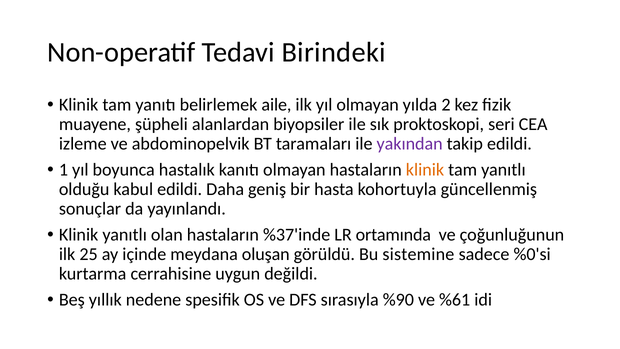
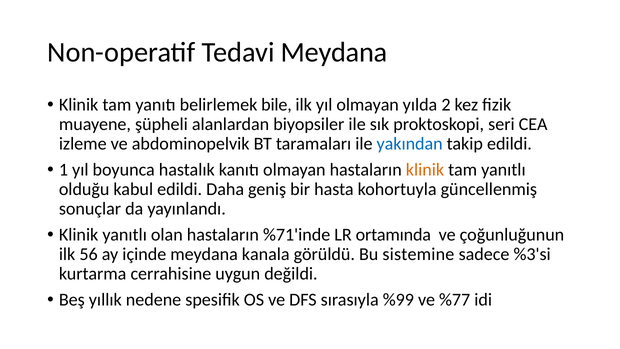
Tedavi Birindeki: Birindeki -> Meydana
aile: aile -> bile
yakından colour: purple -> blue
%37'inde: %37'inde -> %71'inde
25: 25 -> 56
oluşan: oluşan -> kanala
%0'si: %0'si -> %3'si
%90: %90 -> %99
%61: %61 -> %77
